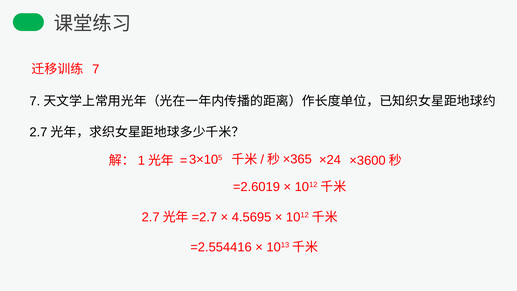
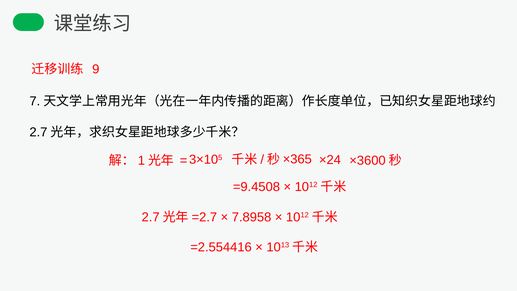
7: 7 -> 9
=2.6019: =2.6019 -> =9.4508
4.5695: 4.5695 -> 7.8958
